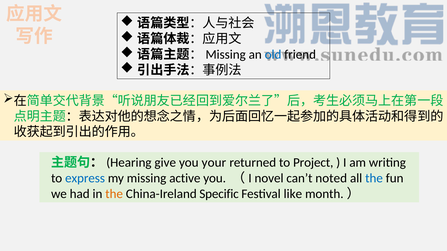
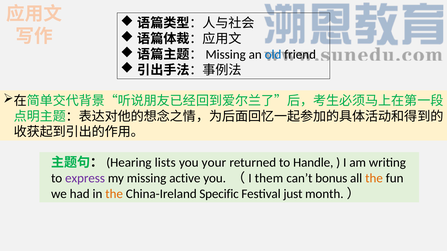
give: give -> lists
Project: Project -> Handle
express colour: blue -> purple
novel: novel -> them
noted: noted -> bonus
the at (374, 178) colour: blue -> orange
like: like -> just
